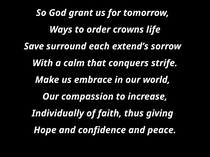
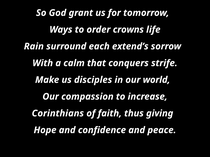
Save: Save -> Rain
embrace: embrace -> disciples
Individually: Individually -> Corinthians
